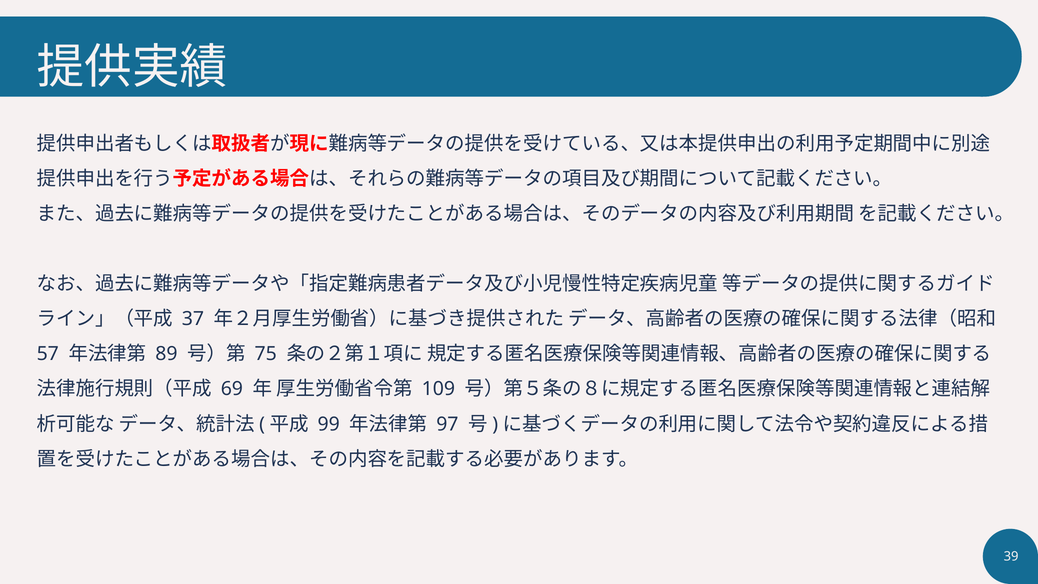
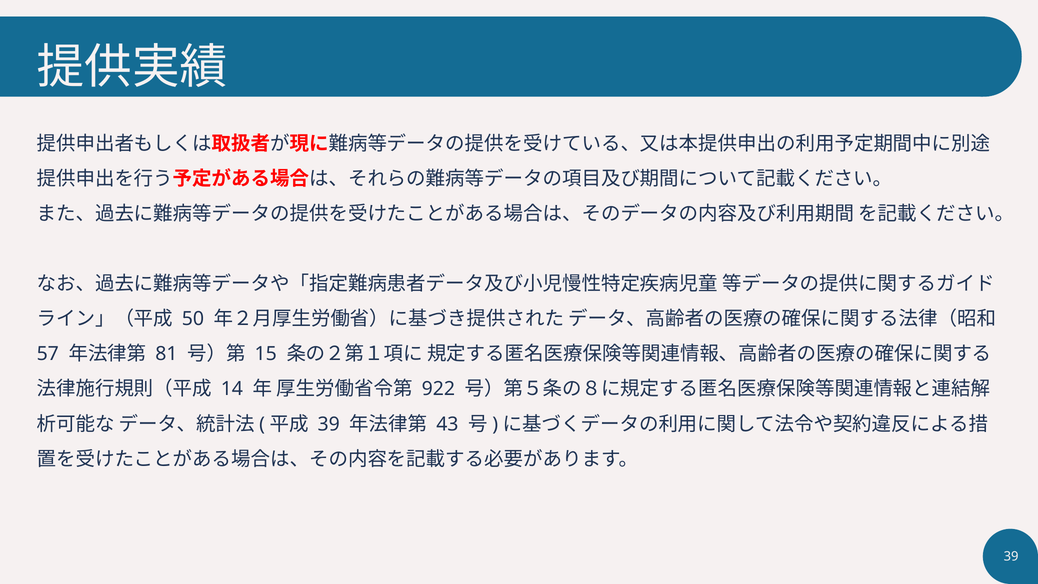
37: 37 -> 50
89: 89 -> 81
75: 75 -> 15
69: 69 -> 14
109: 109 -> 922
99 at (329, 424): 99 -> 39
97: 97 -> 43
